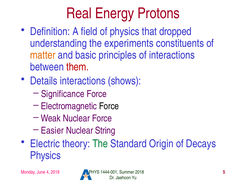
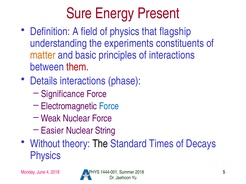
Real: Real -> Sure
Protons: Protons -> Present
dropped: dropped -> flagship
shows: shows -> phase
Force at (109, 106) colour: black -> blue
Electric: Electric -> Without
The at (100, 144) colour: green -> black
Origin: Origin -> Times
